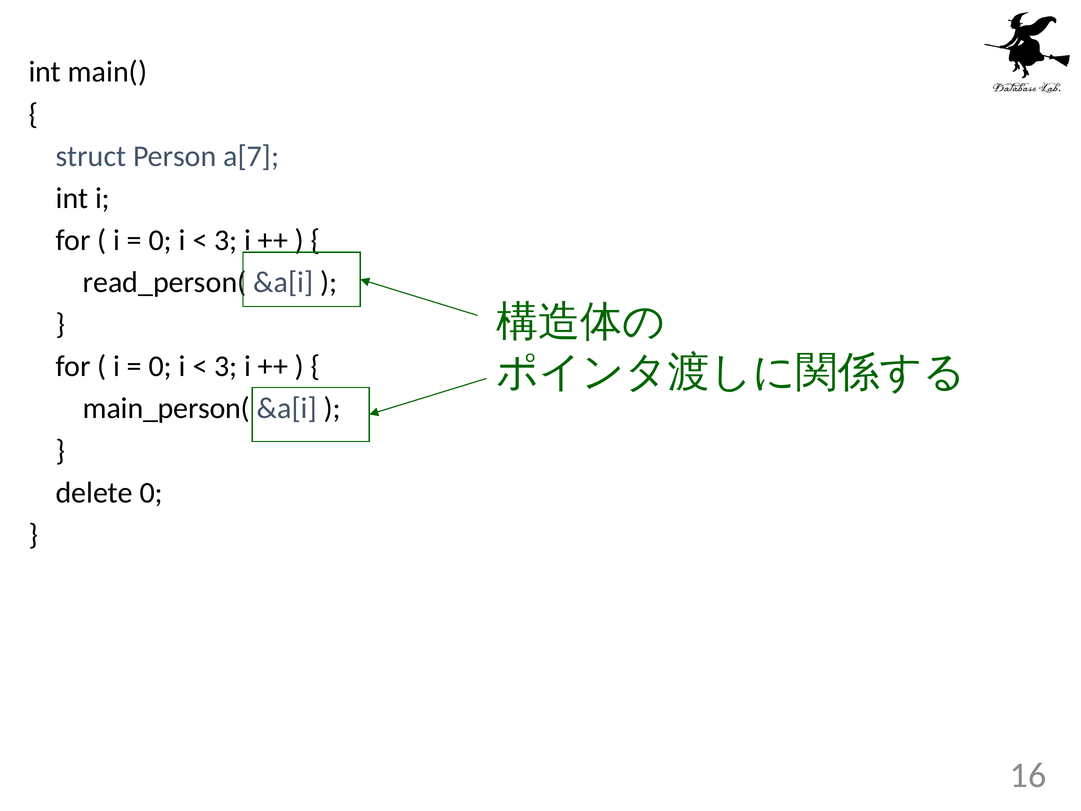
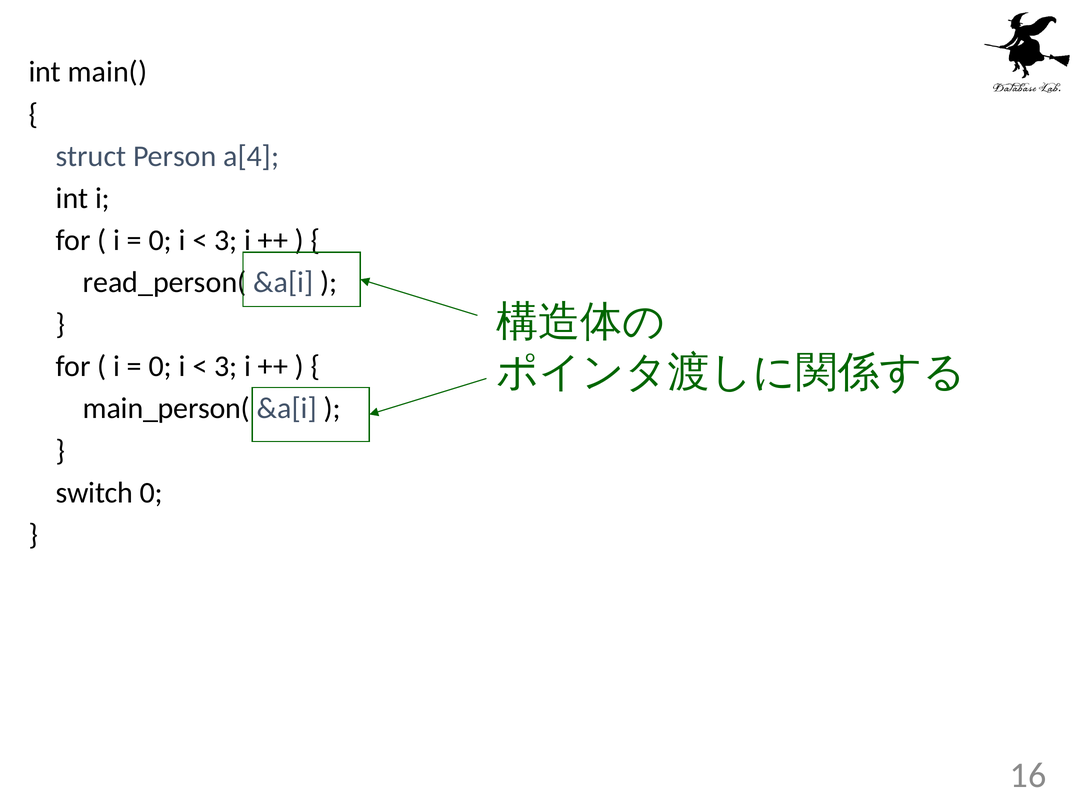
a[7: a[7 -> a[4
delete: delete -> switch
